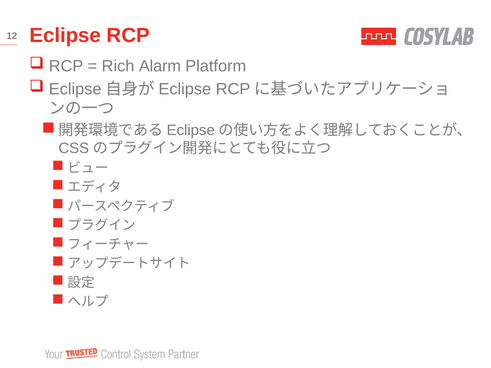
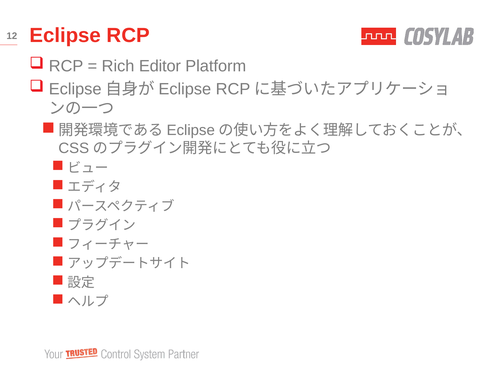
Alarm: Alarm -> Editor
